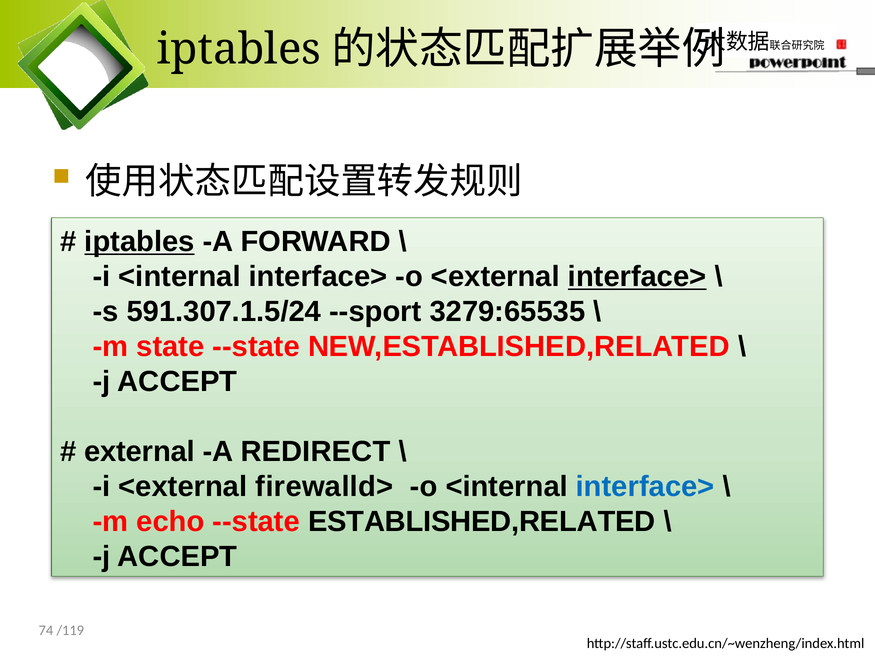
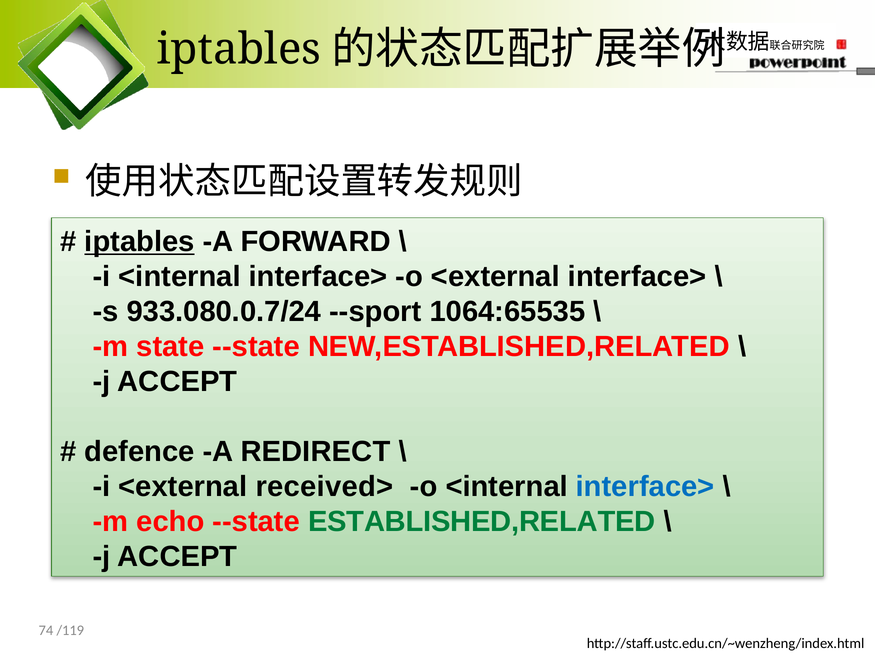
interface> at (637, 277) underline: present -> none
591.307.1.5/24: 591.307.1.5/24 -> 933.080.0.7/24
3279:65535: 3279:65535 -> 1064:65535
external: external -> defence
firewalld>: firewalld> -> received>
ESTABLISHED,RELATED colour: black -> green
